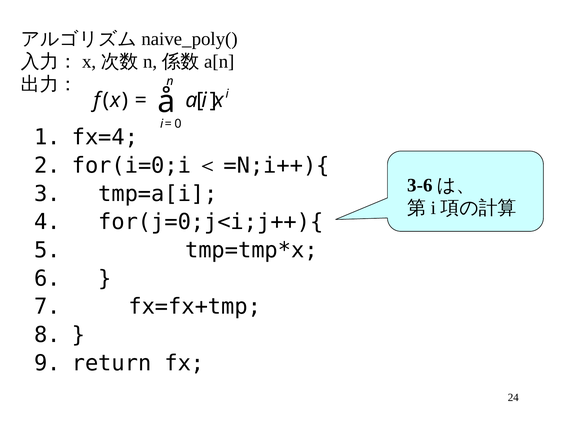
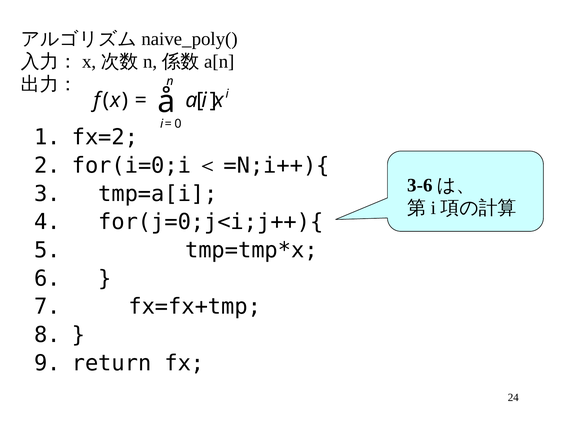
fx=4: fx=4 -> fx=2
